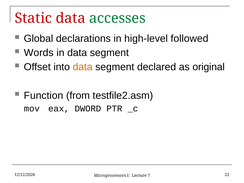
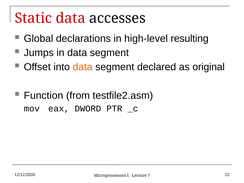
accesses colour: green -> black
followed: followed -> resulting
Words: Words -> Jumps
